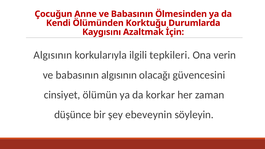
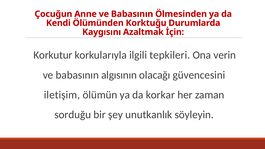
Algısının at (53, 55): Algısının -> Korkutur
cinsiyet: cinsiyet -> iletişim
düşünce: düşünce -> sorduğu
ebeveynin: ebeveynin -> unutkanlık
